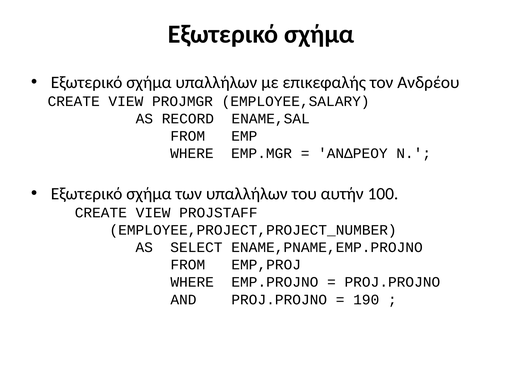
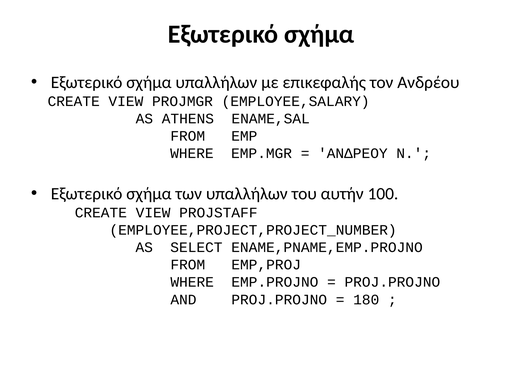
RECORD: RECORD -> ATHENS
190: 190 -> 180
